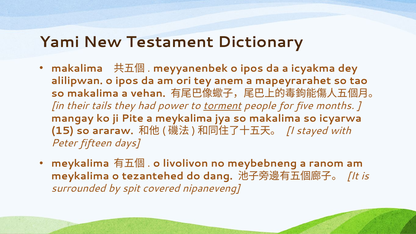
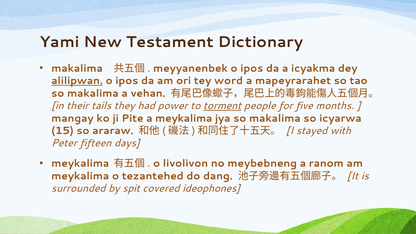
alilipwan underline: none -> present
anem: anem -> word
nipaneveng: nipaneveng -> ideophones
